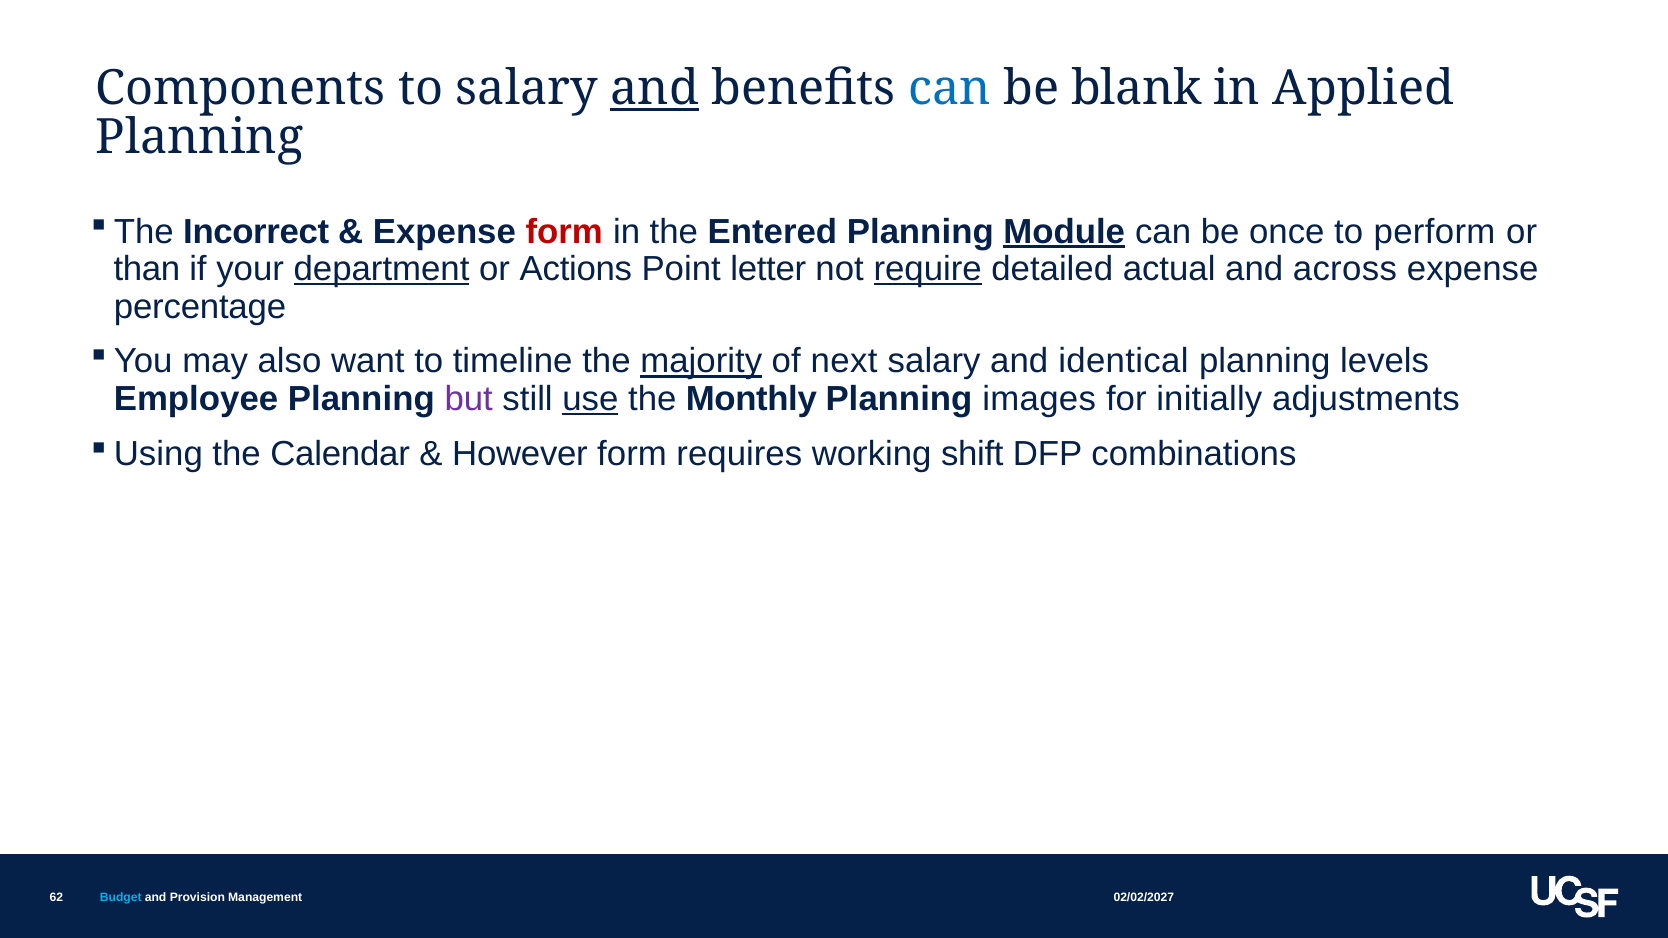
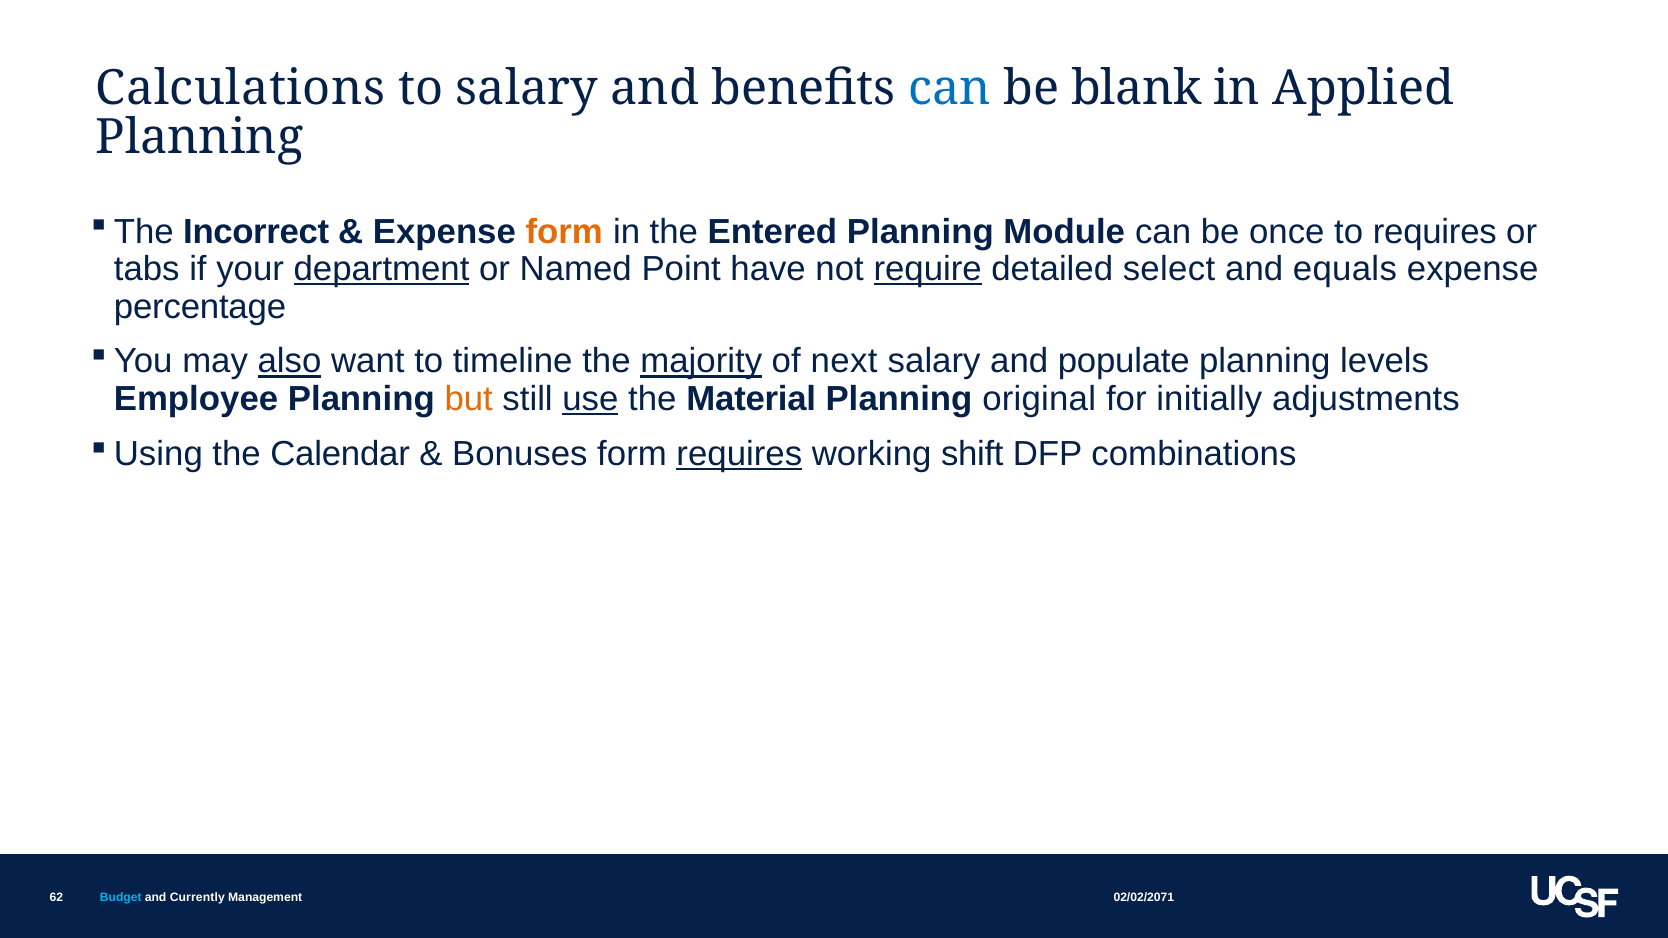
Components: Components -> Calculations
and at (655, 88) underline: present -> none
form at (564, 232) colour: red -> orange
Module underline: present -> none
to perform: perform -> requires
than: than -> tabs
Actions: Actions -> Named
letter: letter -> have
actual: actual -> select
across: across -> equals
also underline: none -> present
identical: identical -> populate
but colour: purple -> orange
Monthly: Monthly -> Material
images: images -> original
However: However -> Bonuses
requires at (739, 454) underline: none -> present
02/02/2027: 02/02/2027 -> 02/02/2071
Provision: Provision -> Currently
